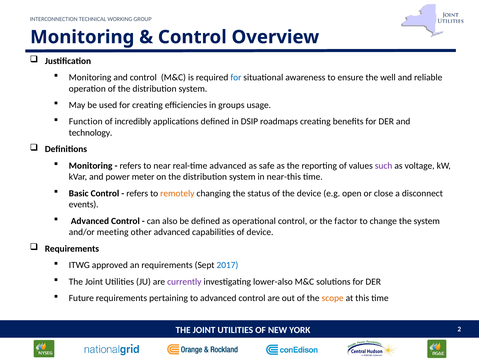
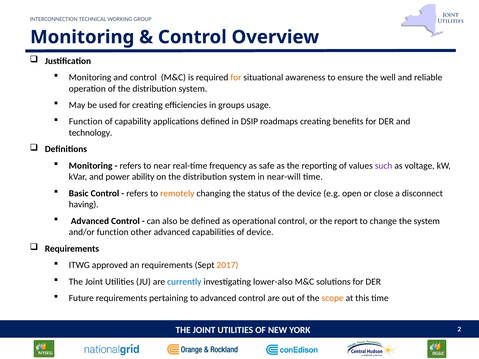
for at (236, 77) colour: blue -> orange
incredibly: incredibly -> capability
real-time advanced: advanced -> frequency
meter: meter -> ability
near-this: near-this -> near-will
events: events -> having
factor: factor -> report
and/or meeting: meeting -> function
2017 colour: blue -> orange
currently colour: purple -> blue
